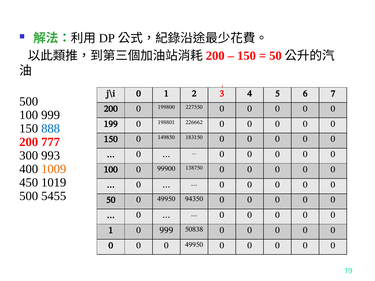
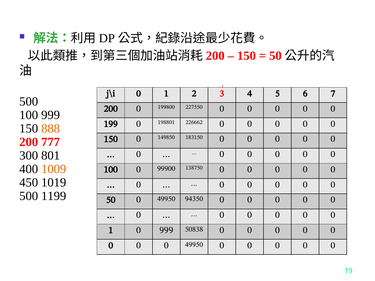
888 colour: blue -> orange
993: 993 -> 801
5455: 5455 -> 1199
